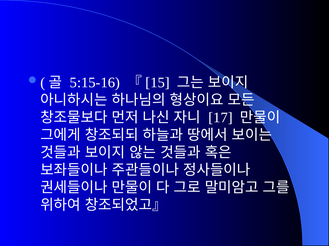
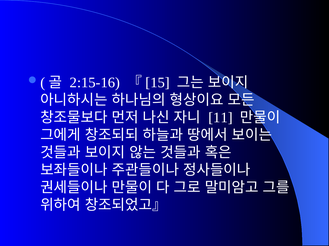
5:15-16: 5:15-16 -> 2:15-16
17: 17 -> 11
